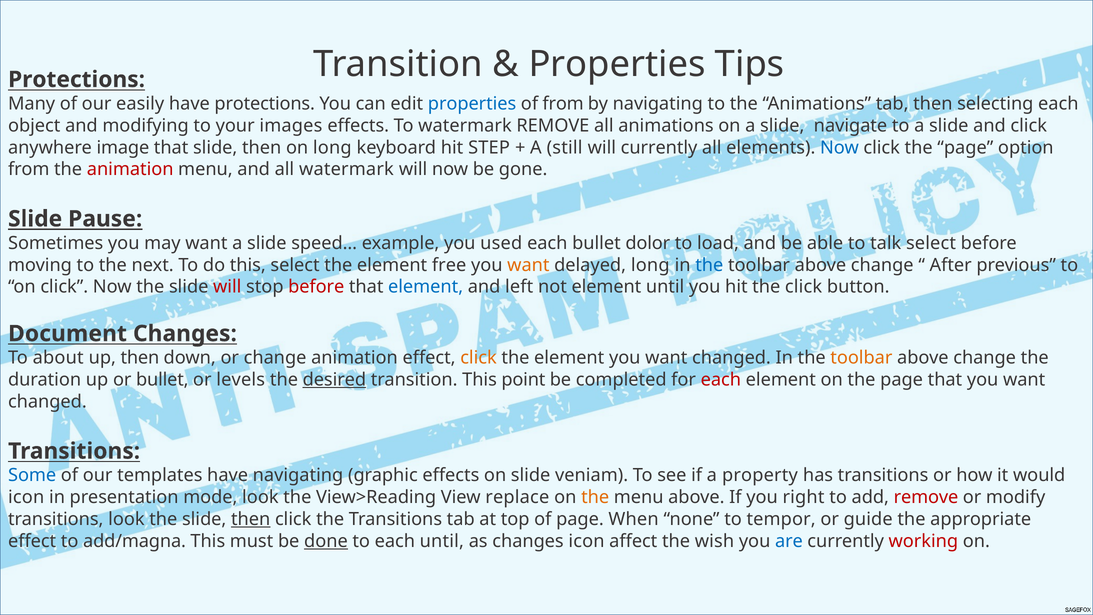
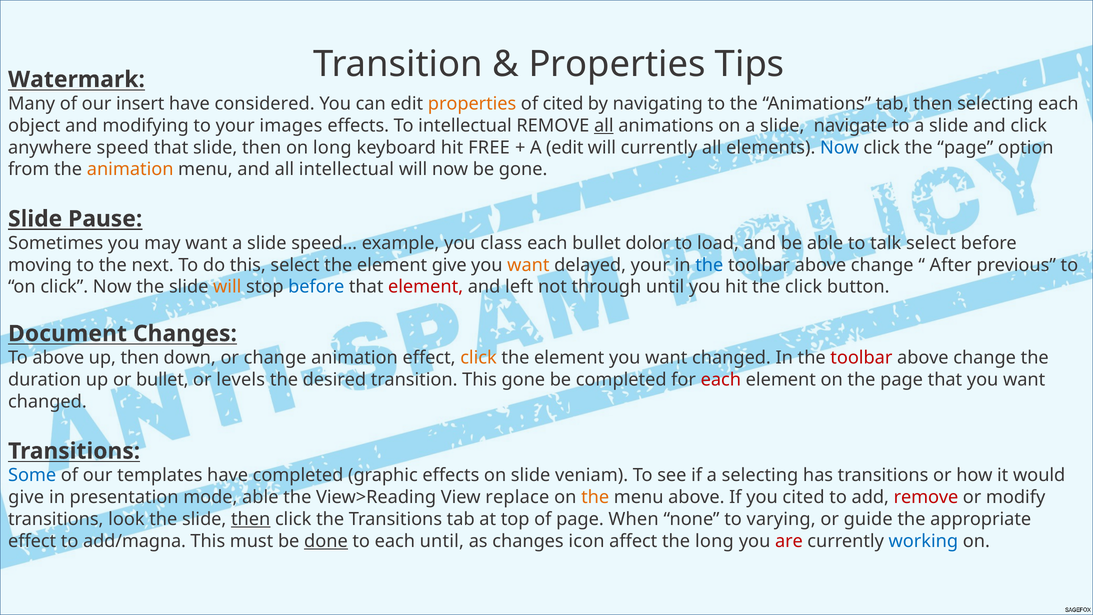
Protections at (77, 79): Protections -> Watermark
easily: easily -> insert
have protections: protections -> considered
properties at (472, 104) colour: blue -> orange
of from: from -> cited
To watermark: watermark -> intellectual
all at (604, 126) underline: none -> present
image: image -> speed
STEP: STEP -> FREE
A still: still -> edit
animation at (130, 169) colour: red -> orange
all watermark: watermark -> intellectual
used: used -> class
element free: free -> give
delayed long: long -> your
will at (227, 287) colour: red -> orange
before at (316, 287) colour: red -> blue
element at (426, 287) colour: blue -> red
not element: element -> through
To about: about -> above
toolbar at (861, 358) colour: orange -> red
desired underline: present -> none
This point: point -> gone
have navigating: navigating -> completed
a property: property -> selecting
icon at (26, 497): icon -> give
mode look: look -> able
you right: right -> cited
tempor: tempor -> varying
the wish: wish -> long
are colour: blue -> red
working colour: red -> blue
